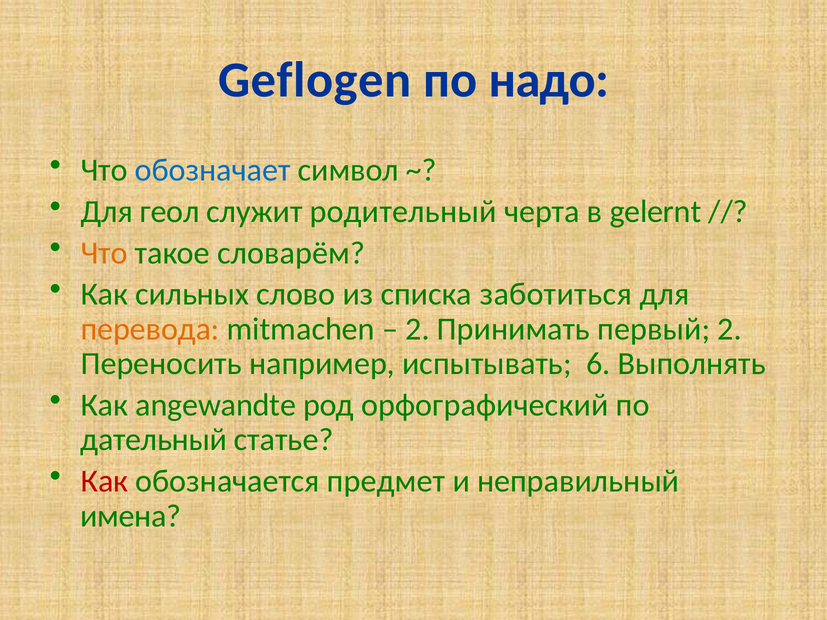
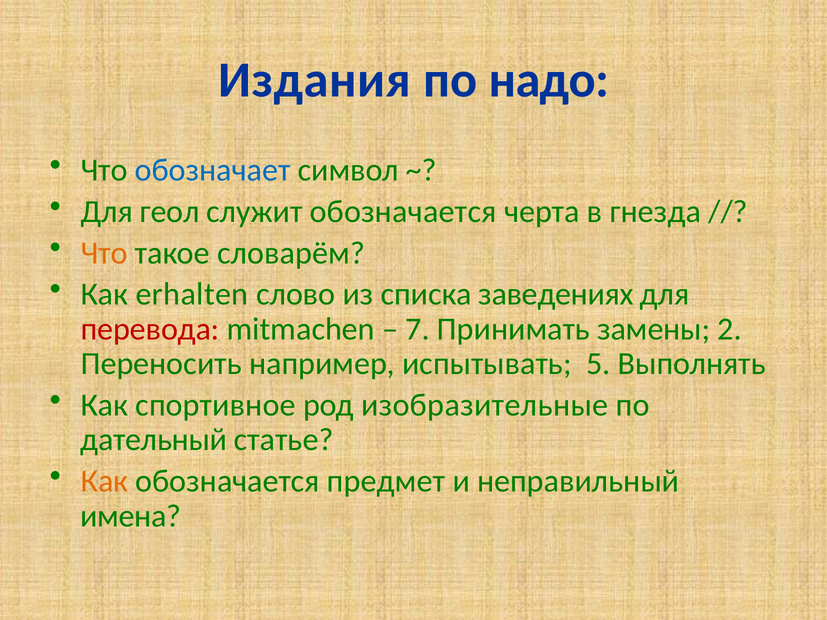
Geflogen: Geflogen -> Издания
служит родительный: родительный -> обозначается
gelernt: gelernt -> гнезда
сильных: сильных -> erhalten
заботиться: заботиться -> заведениях
перевода colour: orange -> red
2 at (417, 329): 2 -> 7
первый: первый -> замены
6: 6 -> 5
angewandte: angewandte -> спортивное
орфографический: орфографический -> изобразительные
Как at (104, 481) colour: red -> orange
